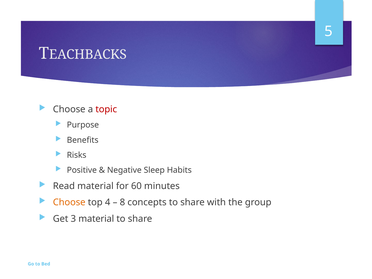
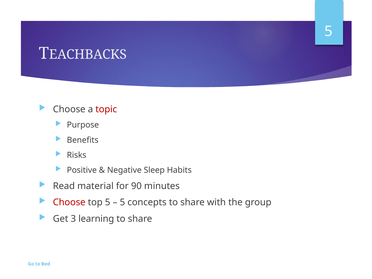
60: 60 -> 90
Choose at (69, 202) colour: orange -> red
top 4: 4 -> 5
8 at (122, 202): 8 -> 5
3 material: material -> learning
